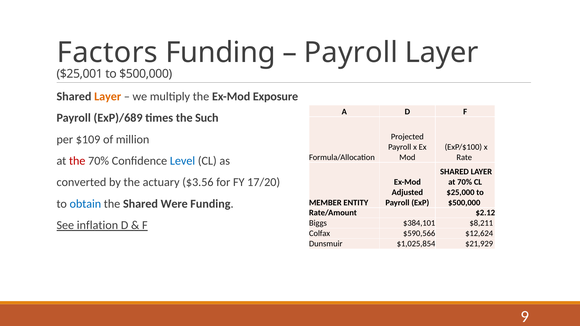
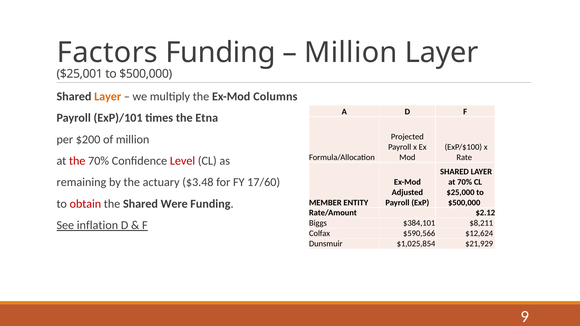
Payroll at (351, 53): Payroll -> Million
Exposure: Exposure -> Columns
ExP)/689: ExP)/689 -> ExP)/101
Such: Such -> Etna
$109: $109 -> $200
Level colour: blue -> red
converted: converted -> remaining
$3.56: $3.56 -> $3.48
17/20: 17/20 -> 17/60
obtain colour: blue -> red
